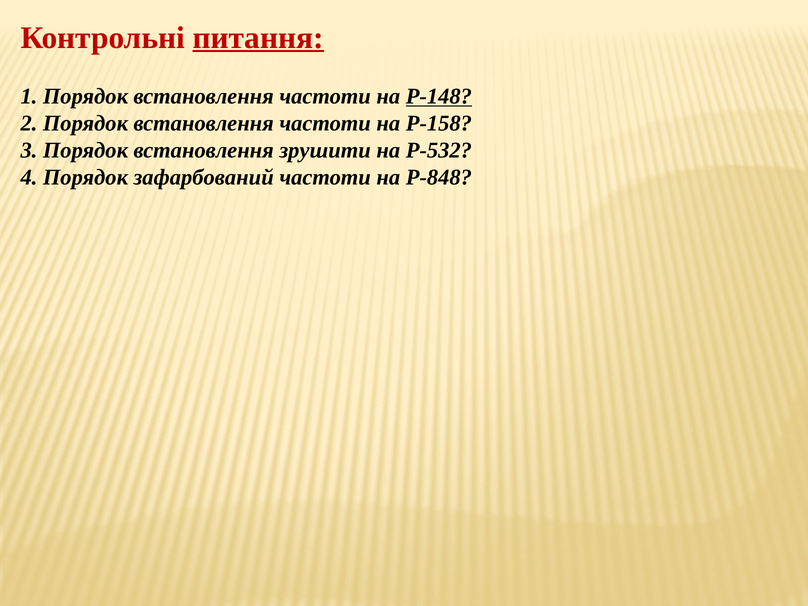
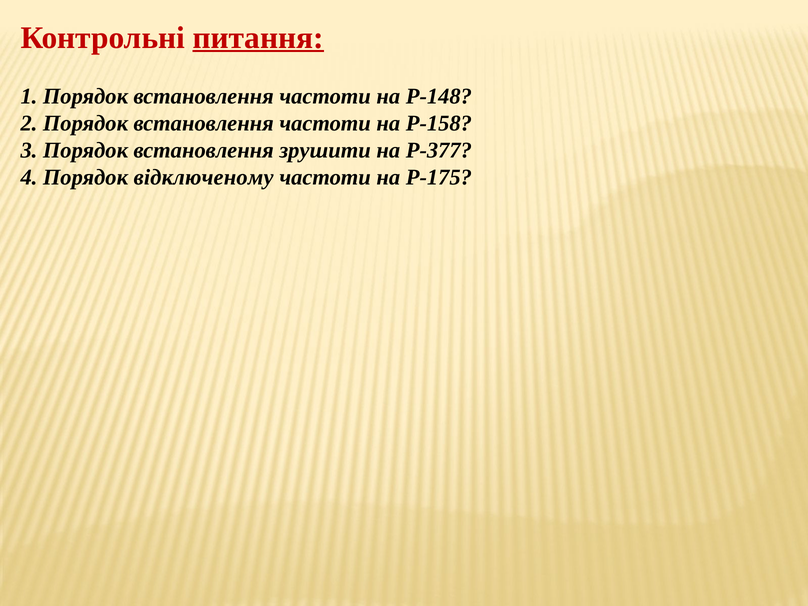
Р-148 underline: present -> none
Р-532: Р-532 -> Р-377
зафарбований: зафарбований -> відключеному
Р-848: Р-848 -> Р-175
